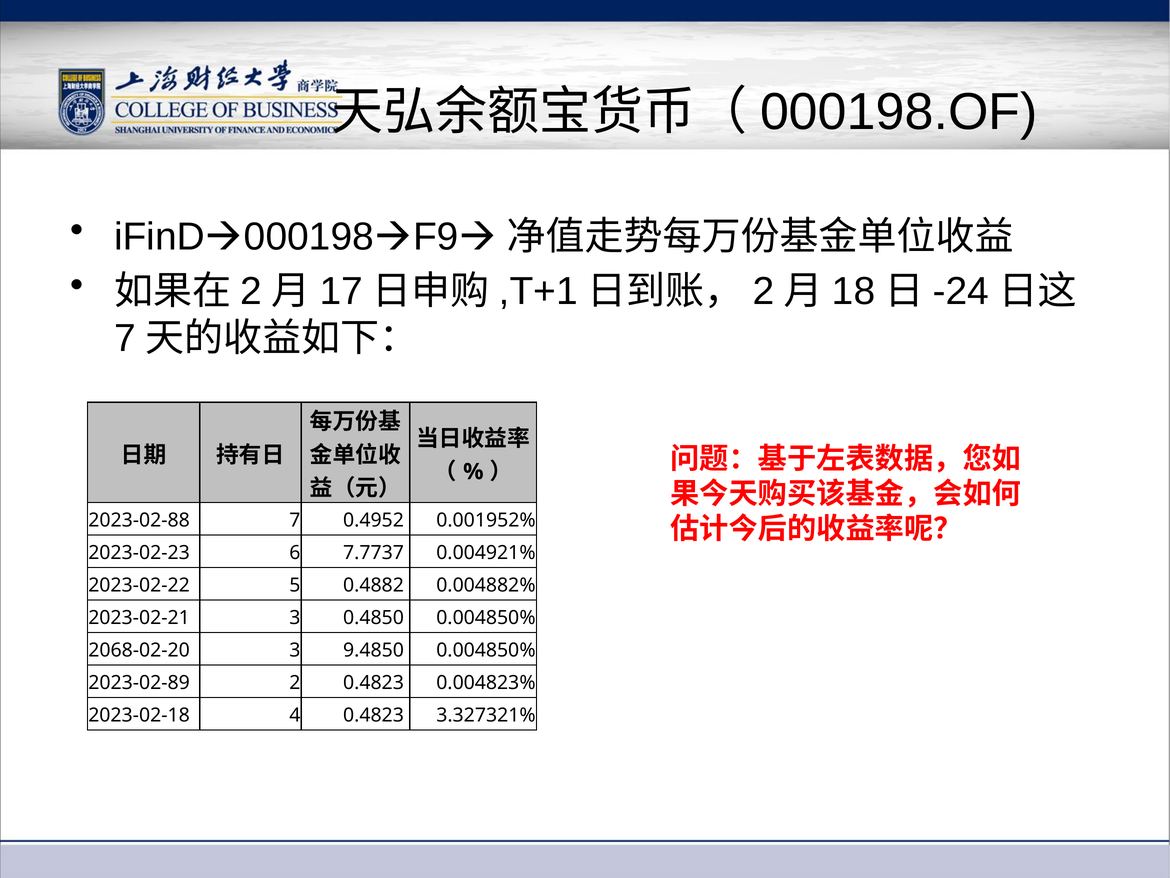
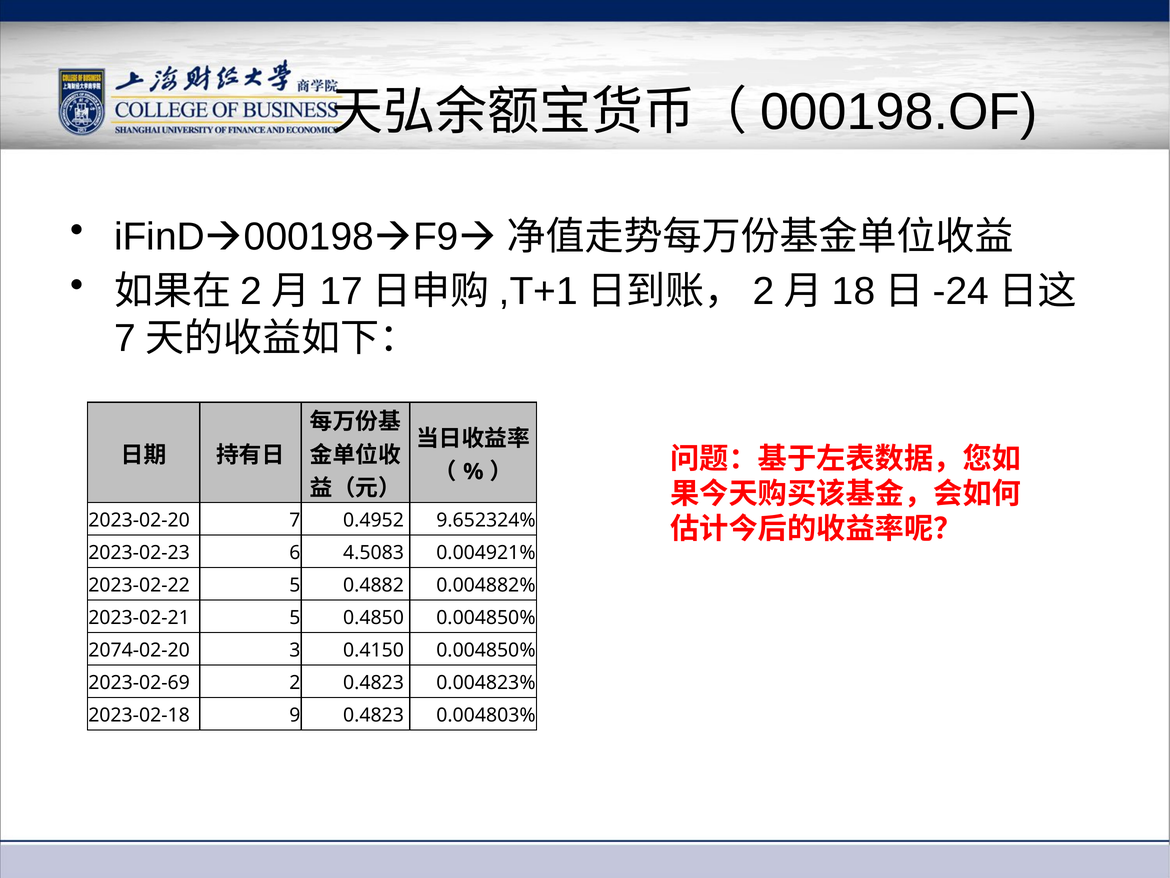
2023-02-88: 2023-02-88 -> 2023-02-20
0.001952%: 0.001952% -> 9.652324%
7.7737: 7.7737 -> 4.5083
2023-02-21 3: 3 -> 5
2068-02-20: 2068-02-20 -> 2074-02-20
9.4850: 9.4850 -> 0.4150
2023-02-89: 2023-02-89 -> 2023-02-69
4: 4 -> 9
3.327321%: 3.327321% -> 0.004803%
